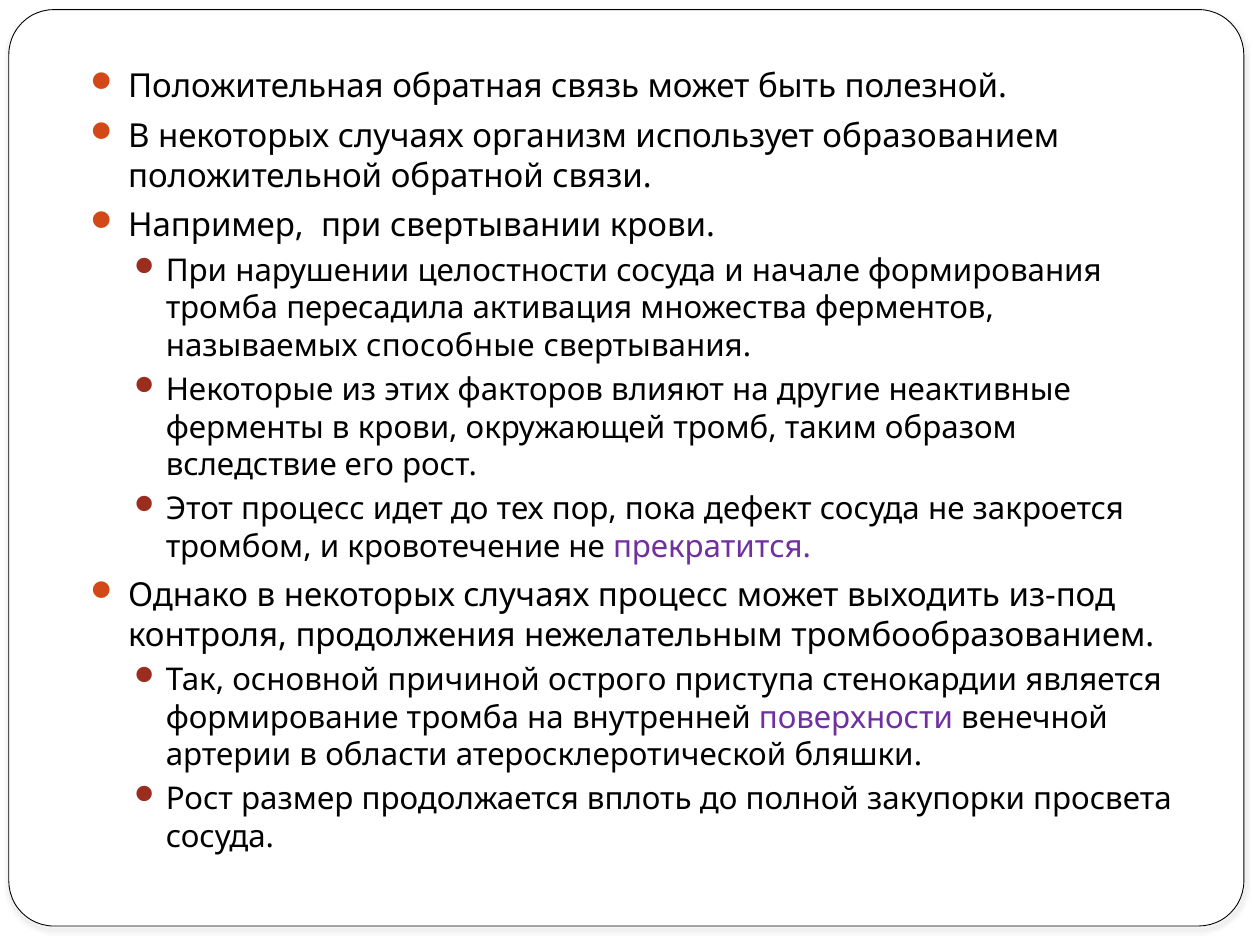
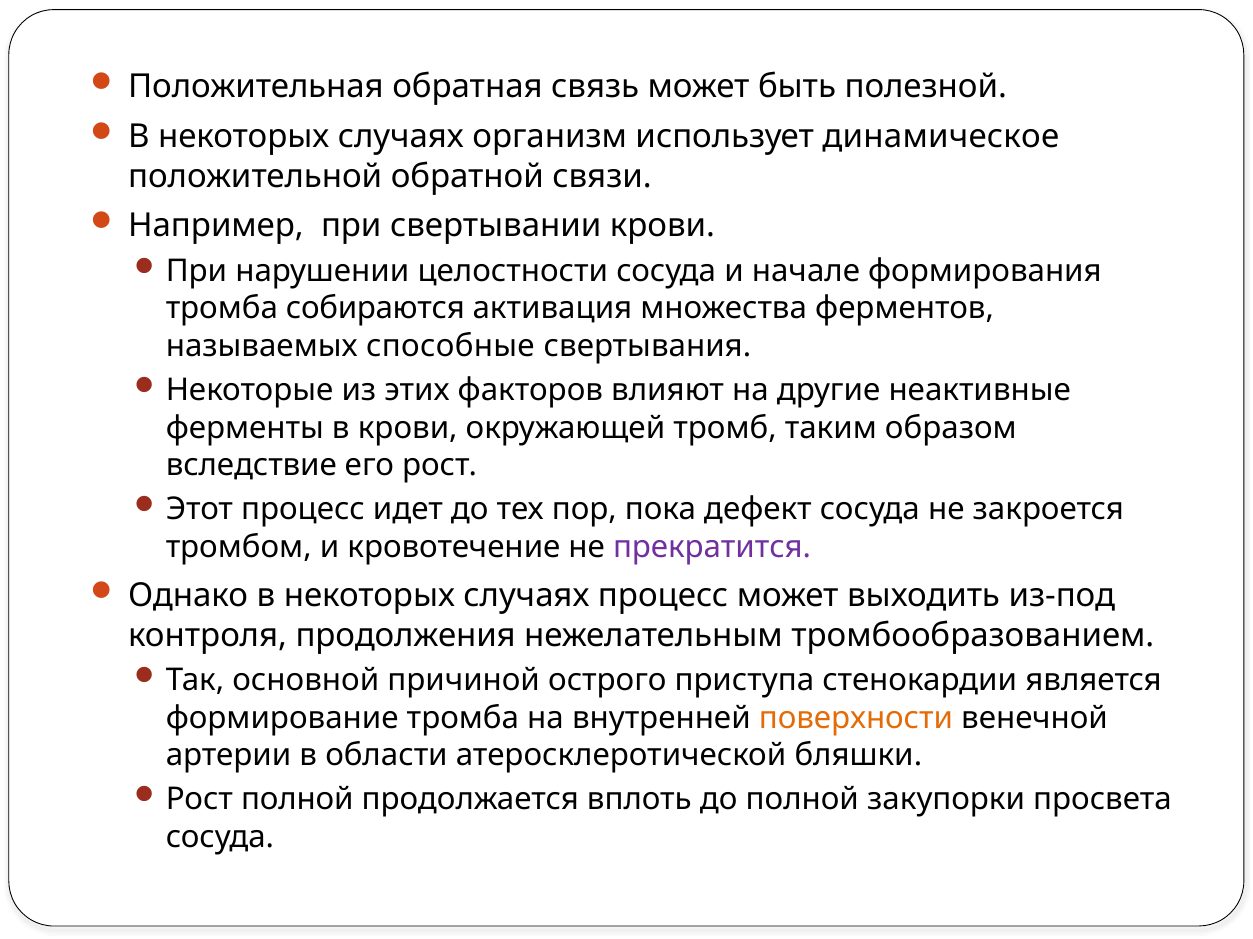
образованием: образованием -> динамическое
пересадила: пересадила -> собираются
поверхности colour: purple -> orange
Рост размер: размер -> полной
